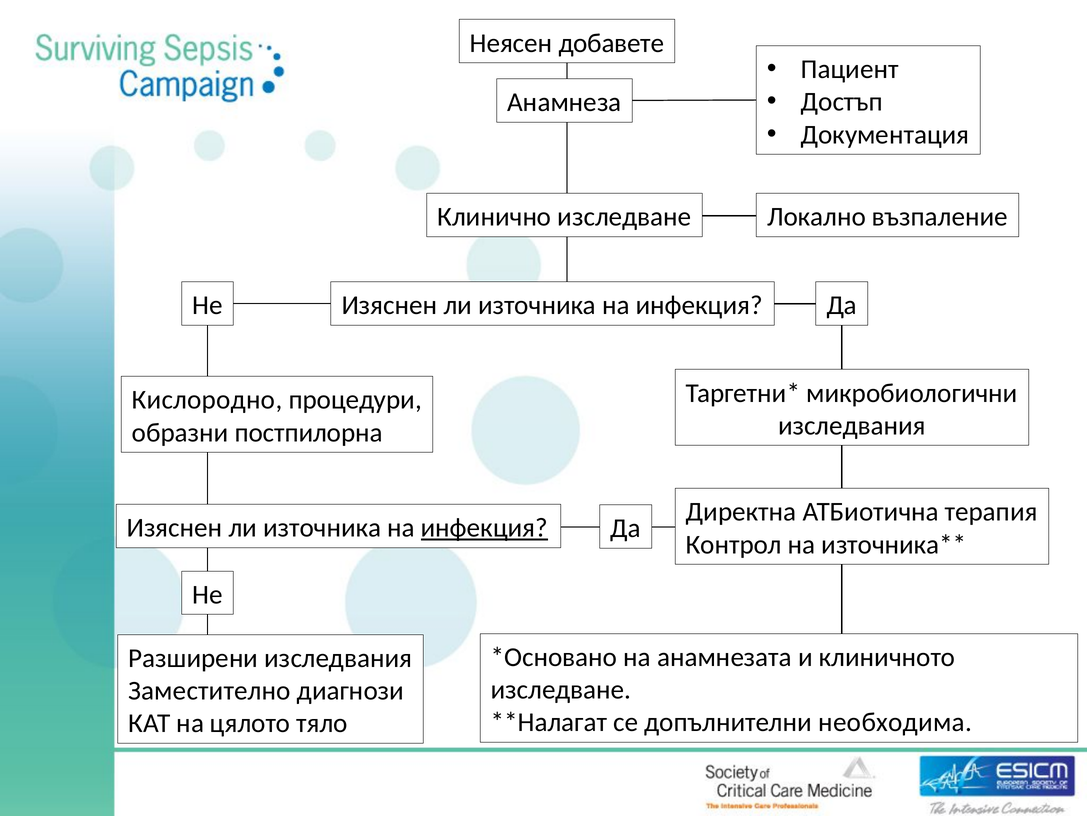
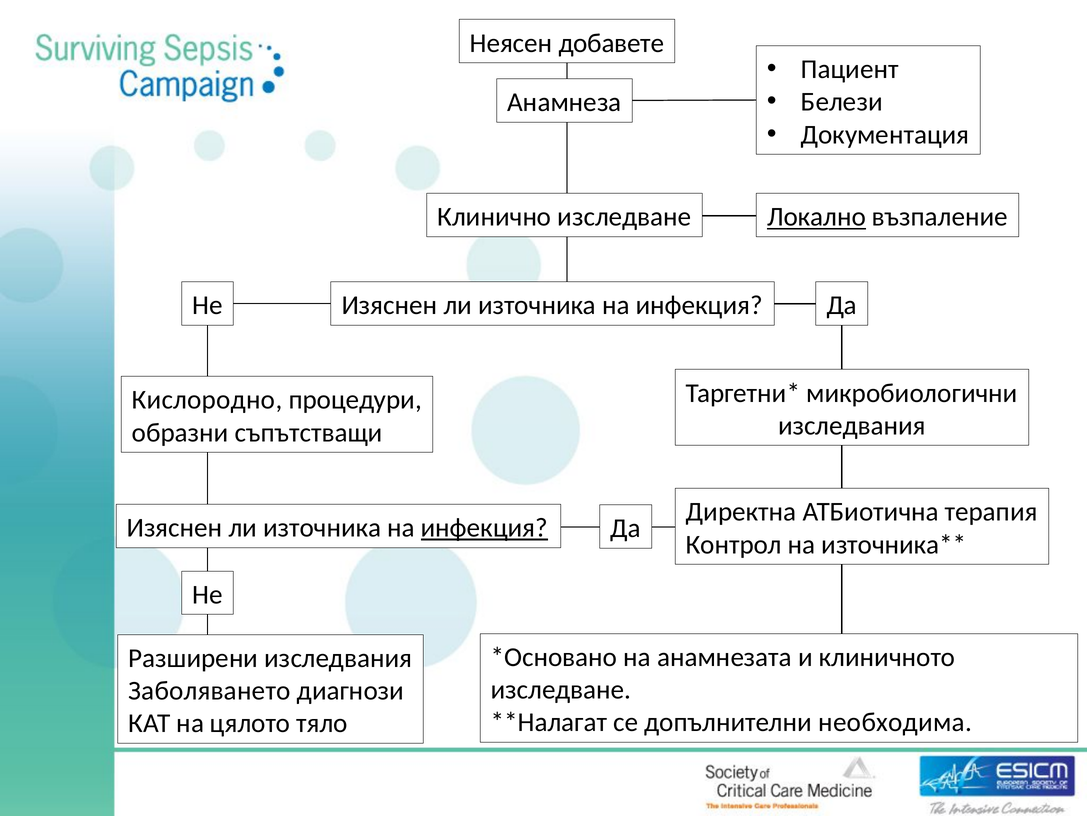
Достъп: Достъп -> Белези
Локално underline: none -> present
постпилорна: постпилорна -> съпътстващи
Заместително: Заместително -> Заболяването
